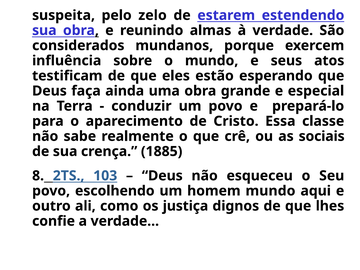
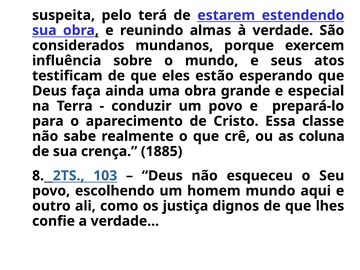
zelo: zelo -> terá
sociais: sociais -> coluna
